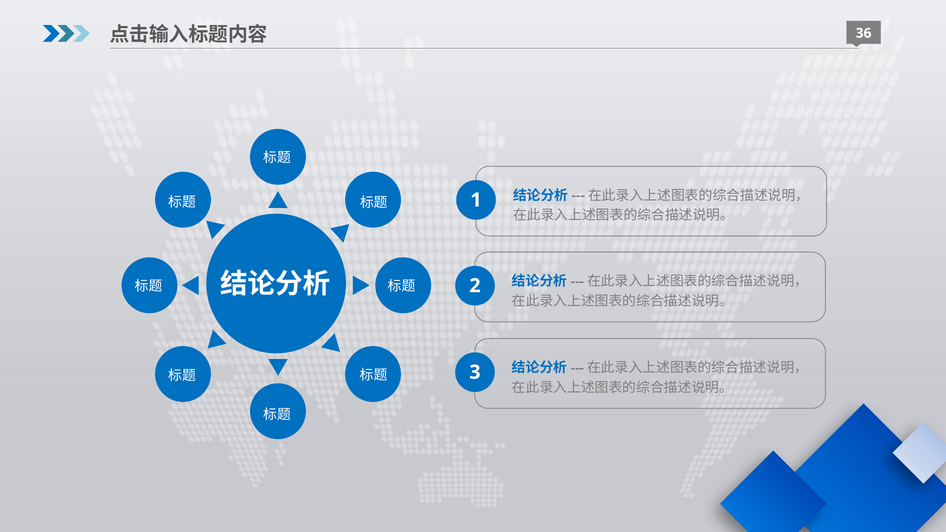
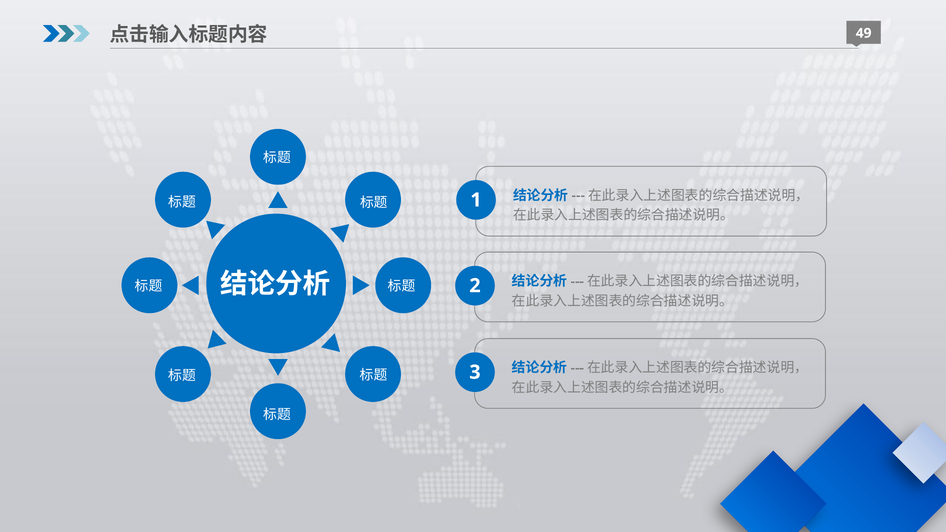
36: 36 -> 49
